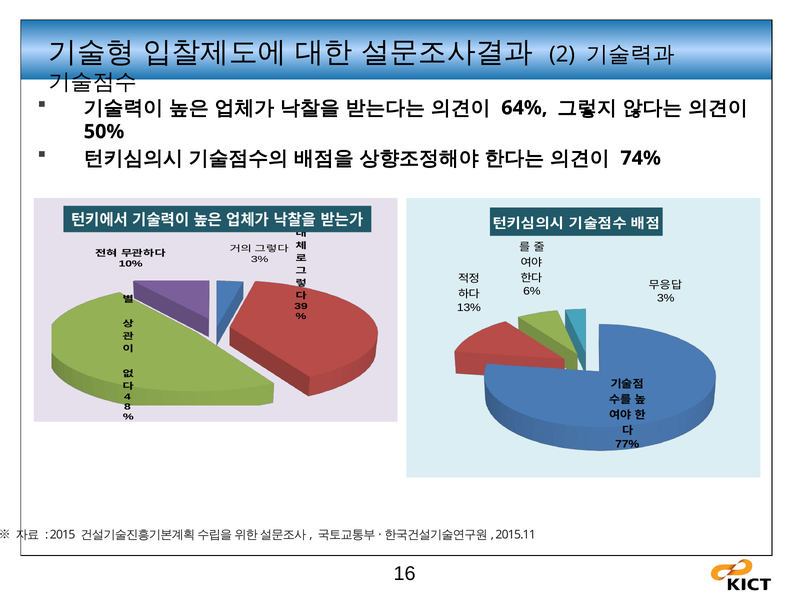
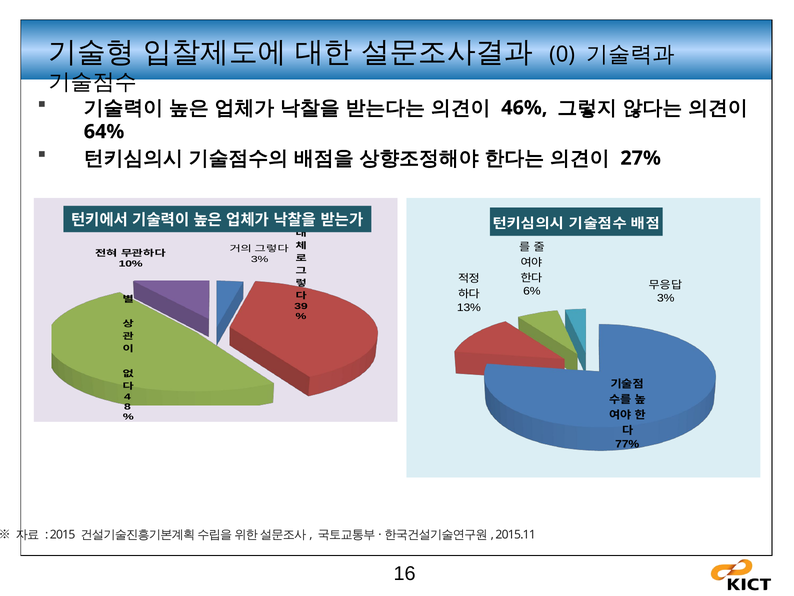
2: 2 -> 0
64%: 64% -> 46%
50%: 50% -> 64%
74%: 74% -> 27%
